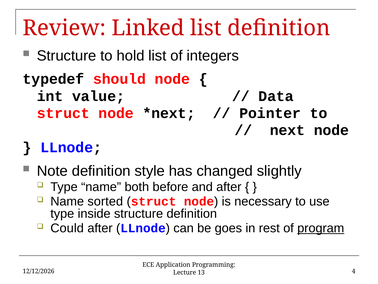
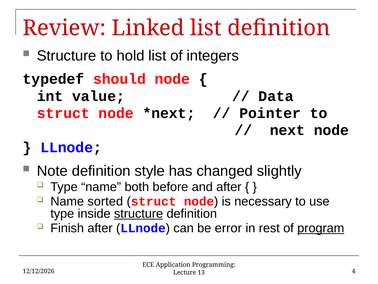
structure at (139, 213) underline: none -> present
Could: Could -> Finish
goes: goes -> error
